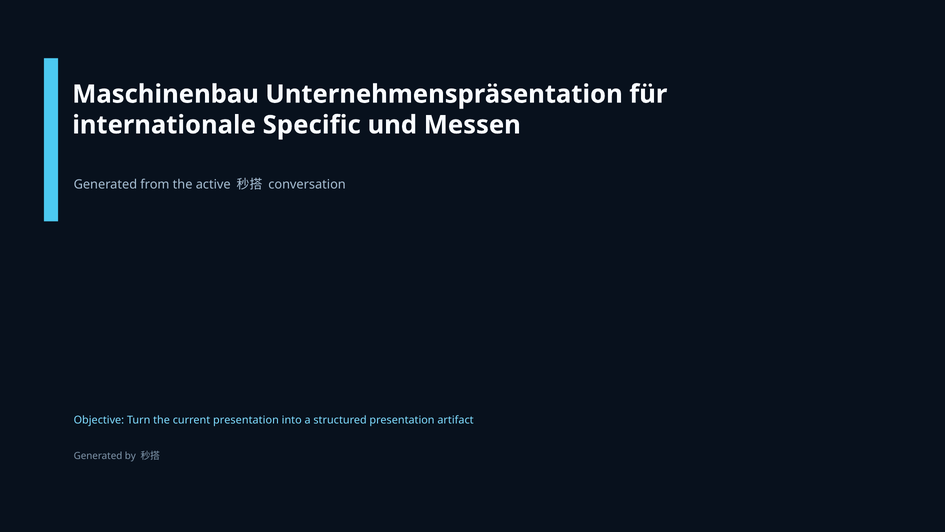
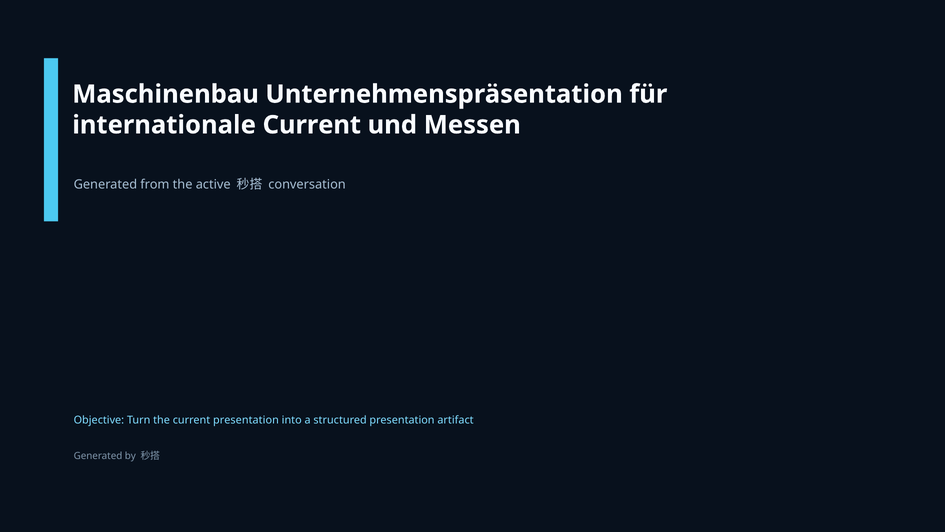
internationale Specific: Specific -> Current
